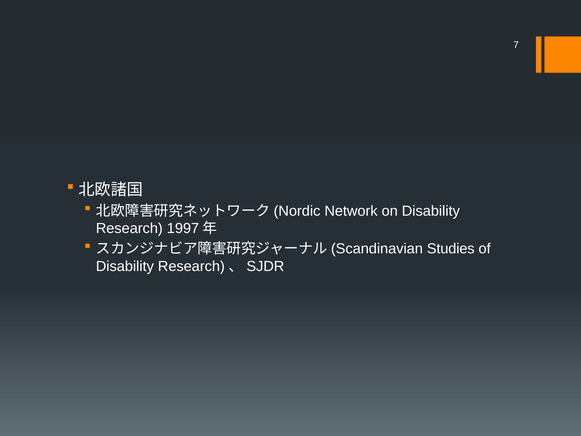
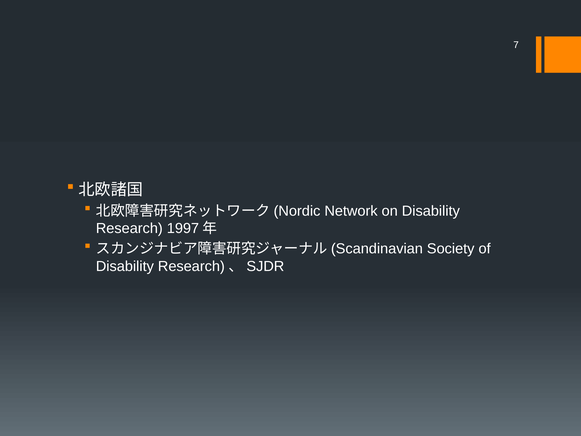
Studies: Studies -> Society
